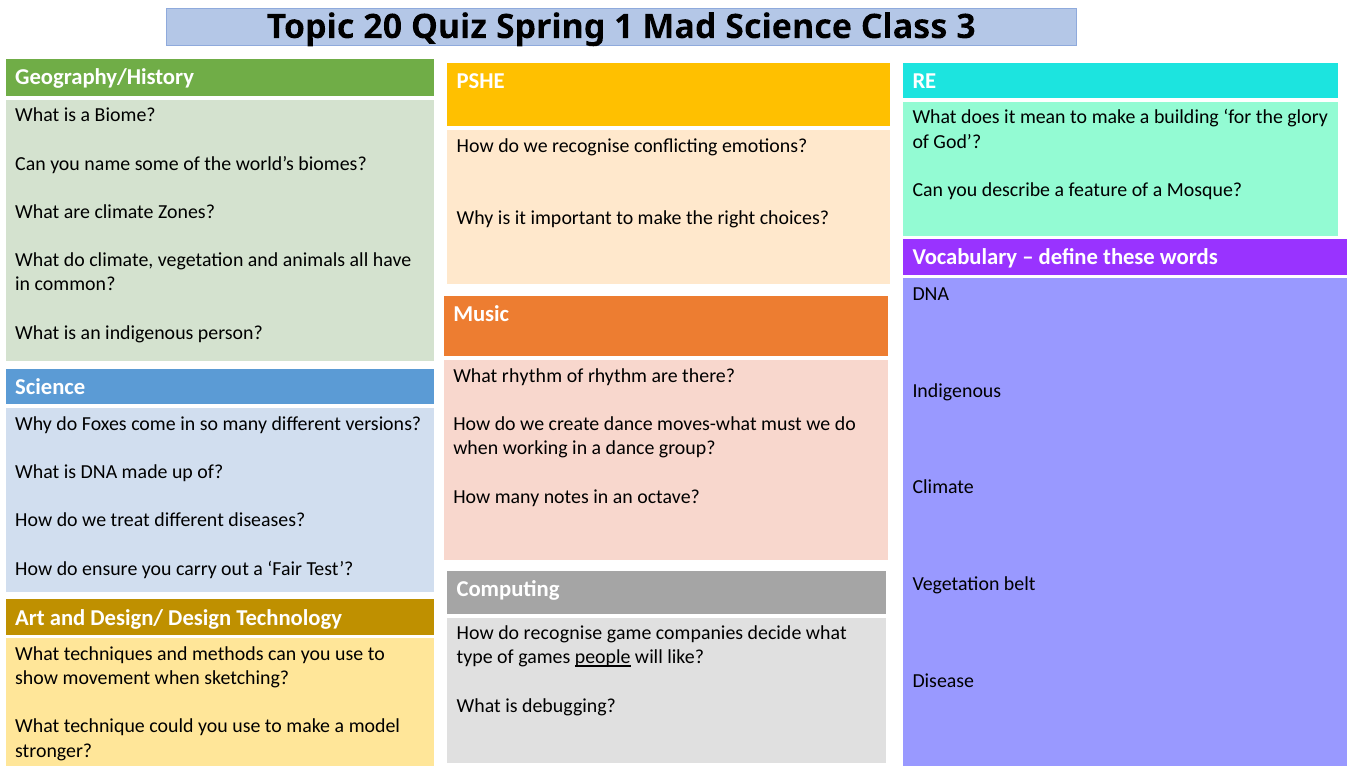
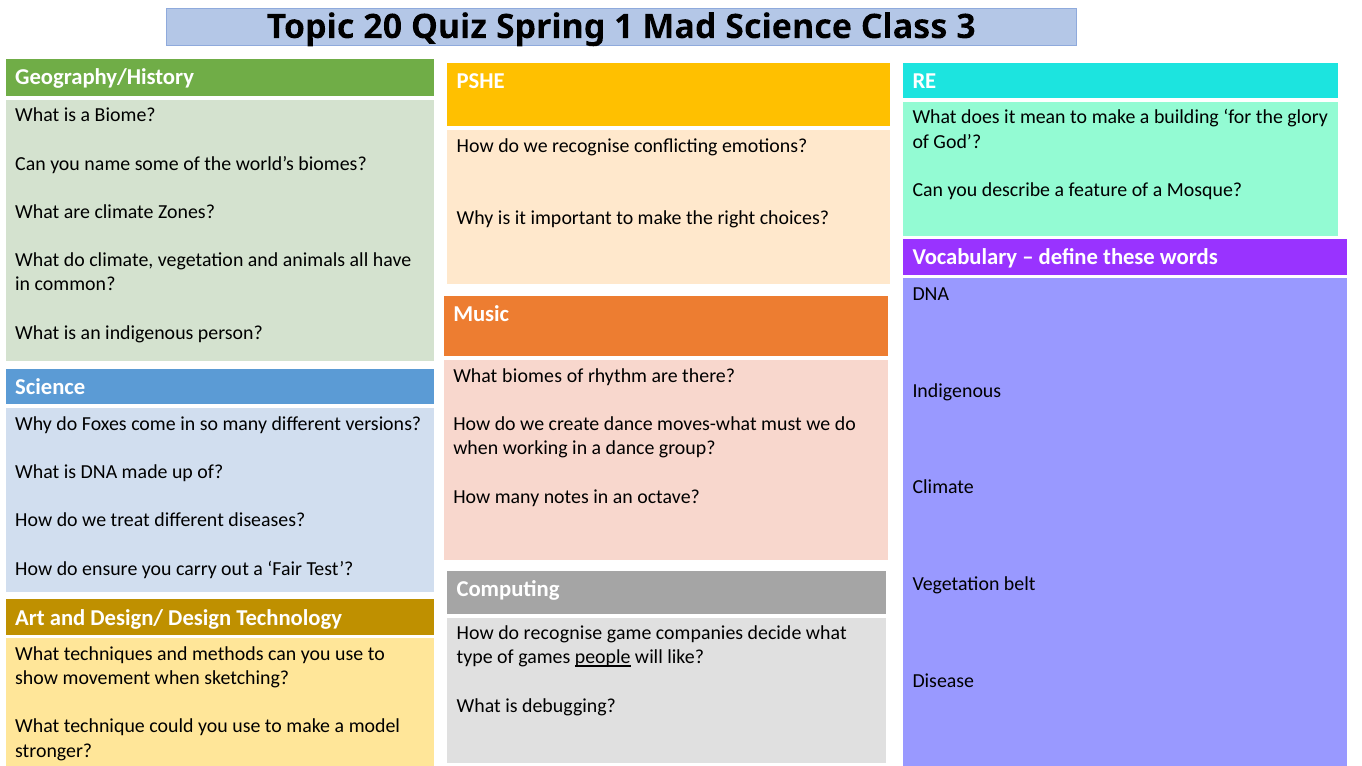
What rhythm: rhythm -> biomes
